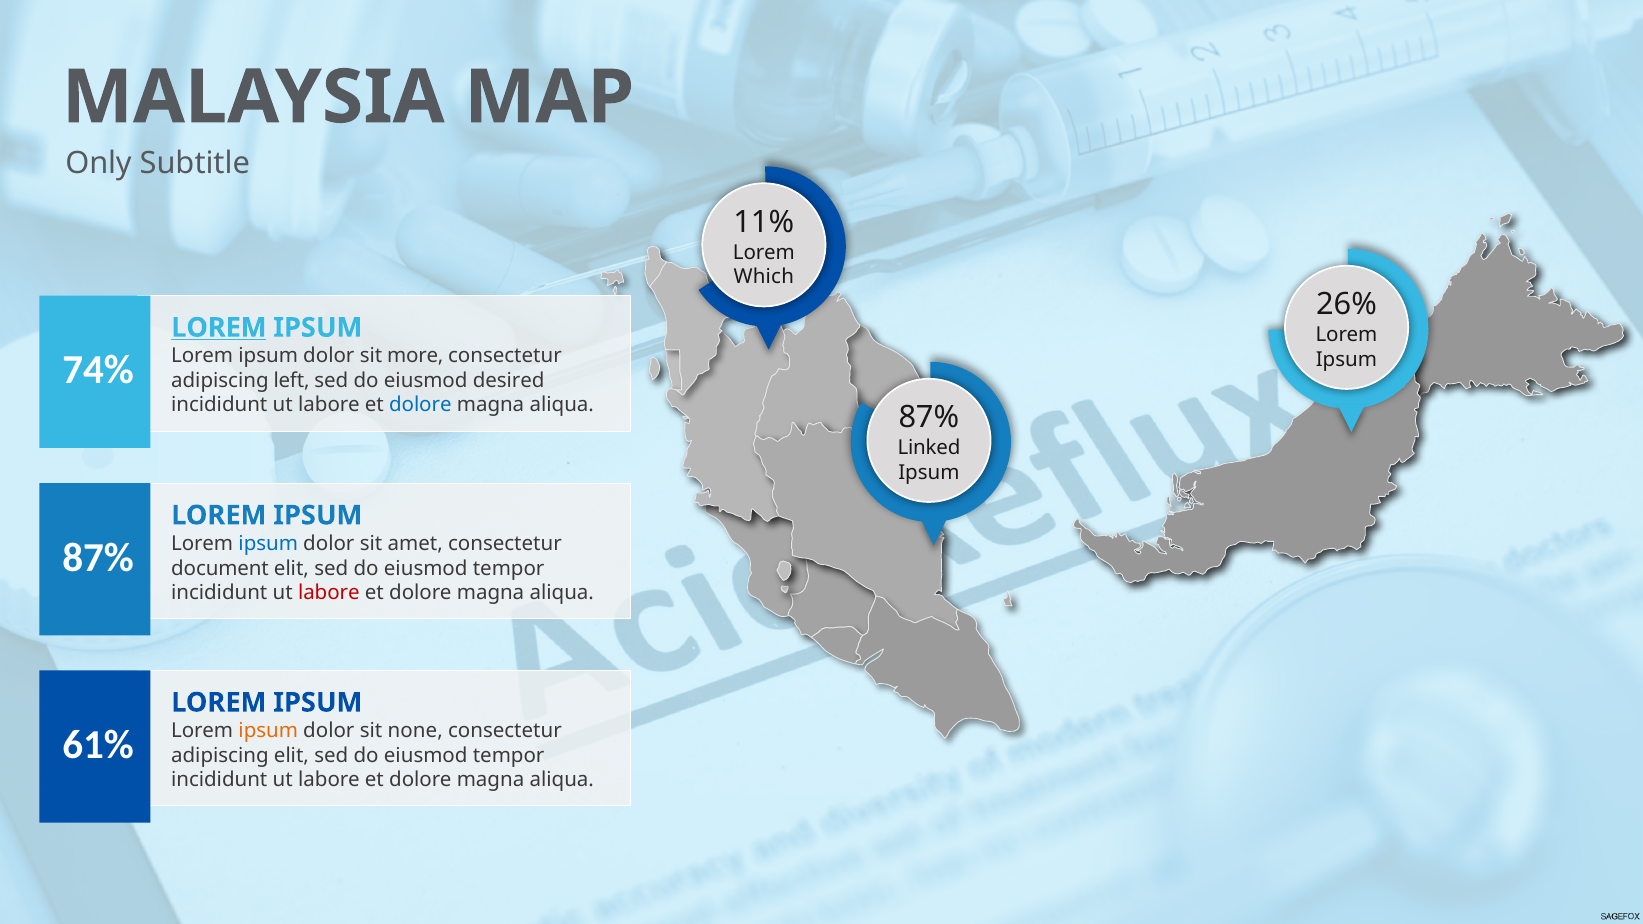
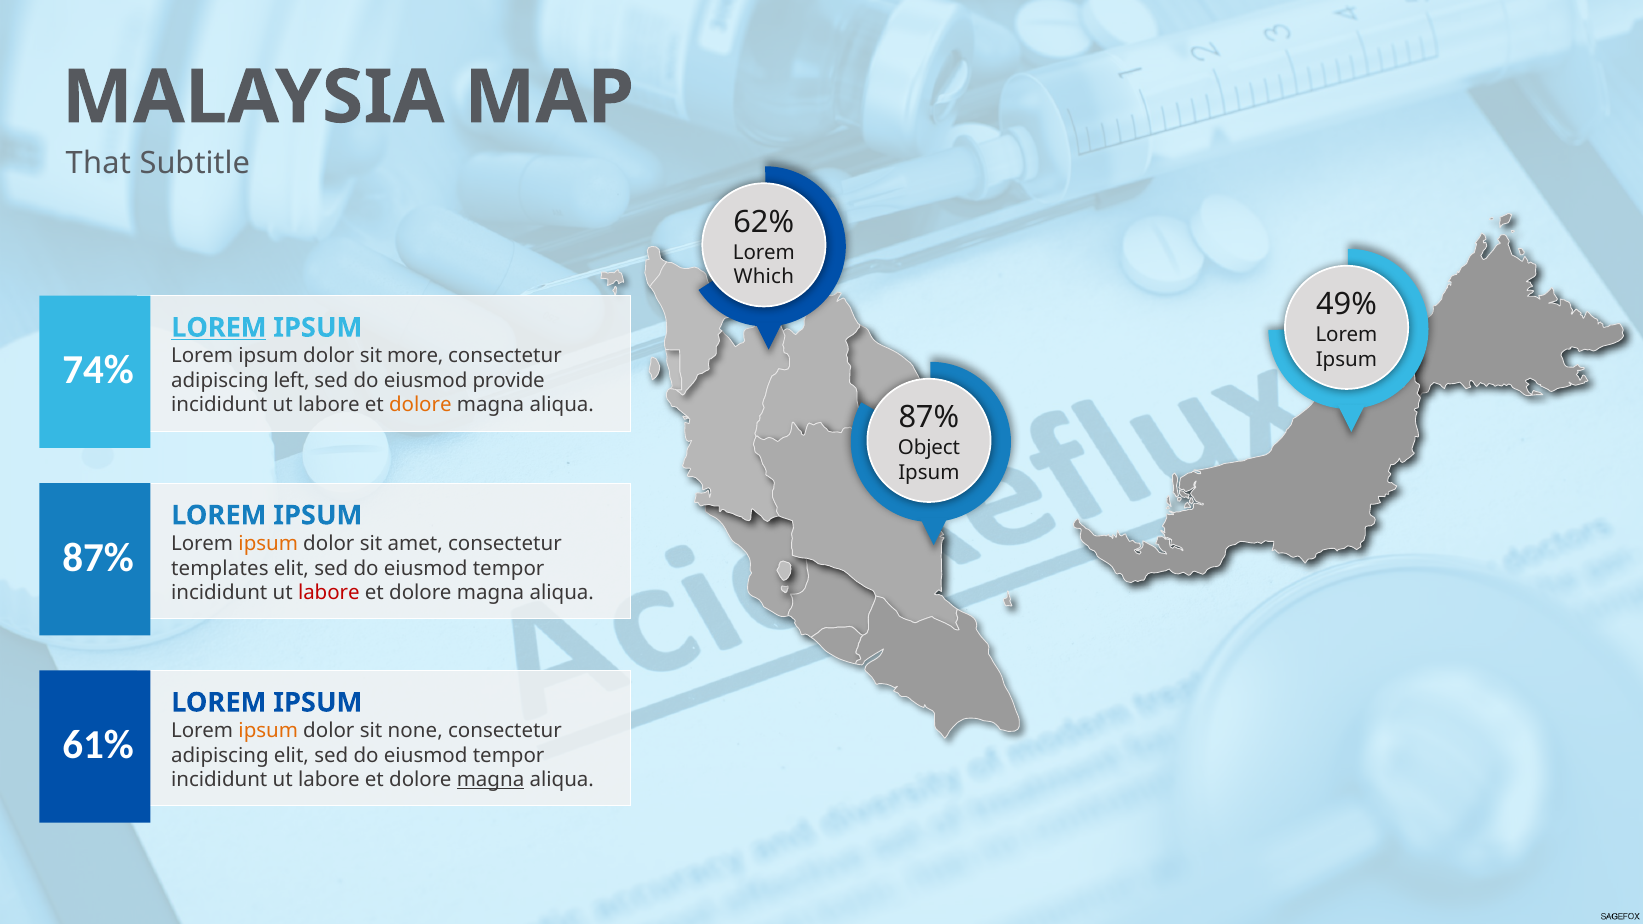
Only: Only -> That
11%: 11% -> 62%
26%: 26% -> 49%
desired: desired -> provide
dolore at (420, 405) colour: blue -> orange
Linked: Linked -> Object
ipsum at (268, 544) colour: blue -> orange
document: document -> templates
magna at (491, 780) underline: none -> present
